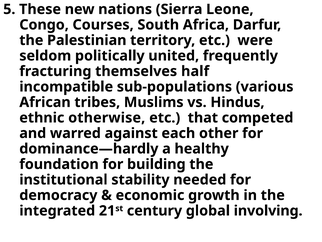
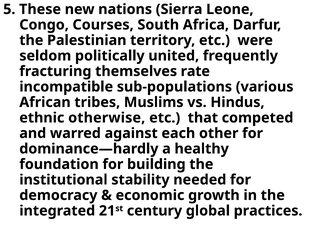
half: half -> rate
involving: involving -> practices
